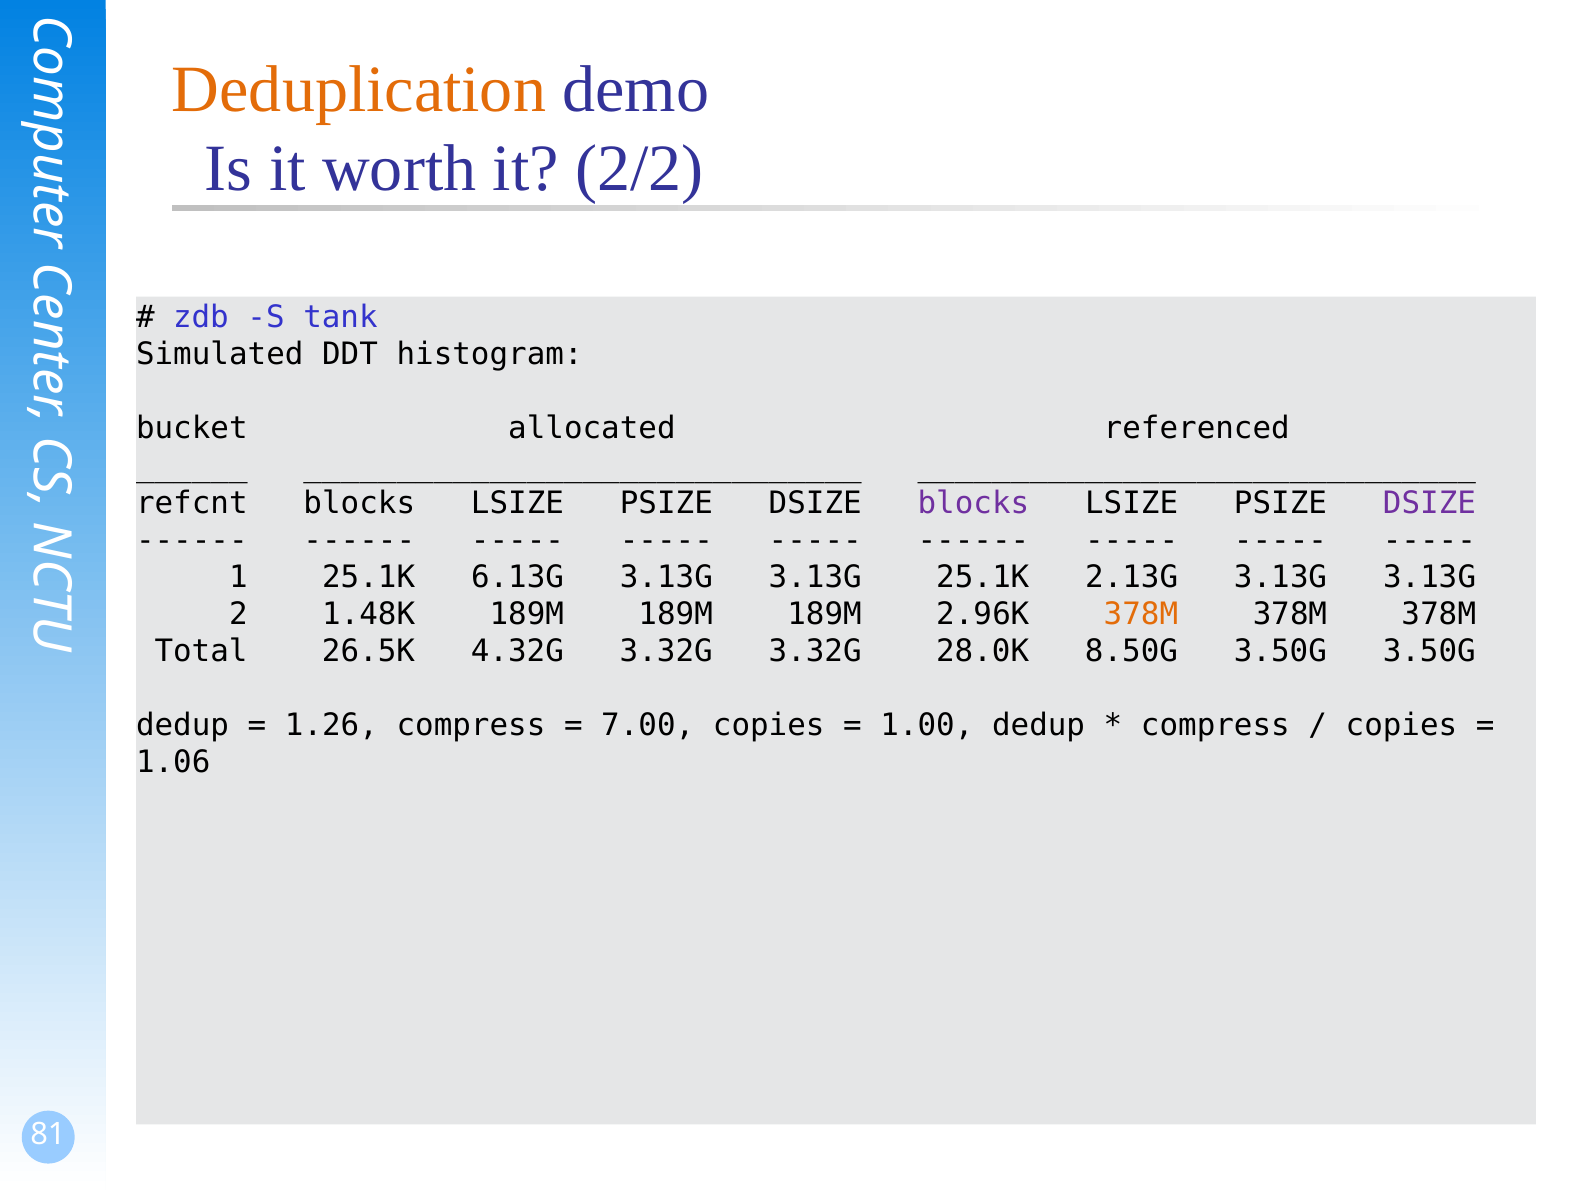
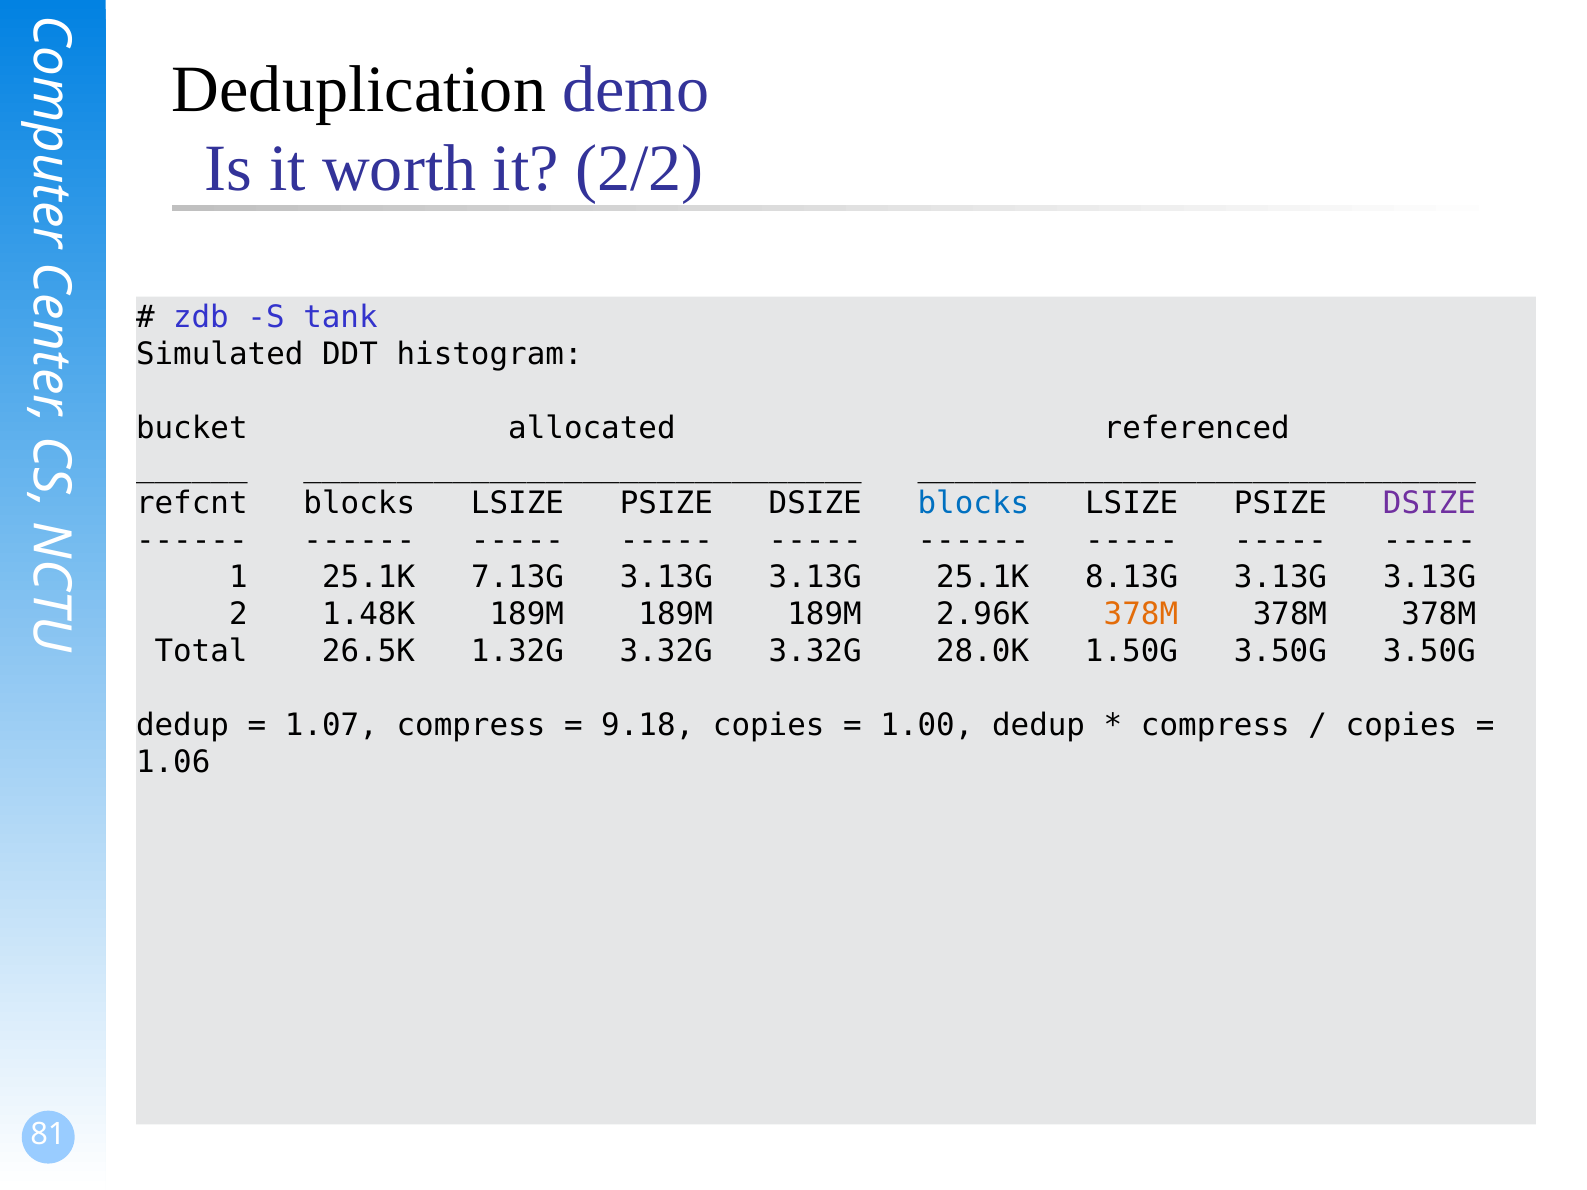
Deduplication colour: orange -> black
blocks at (973, 503) colour: purple -> blue
6.13G: 6.13G -> 7.13G
2.13G: 2.13G -> 8.13G
4.32G: 4.32G -> 1.32G
8.50G: 8.50G -> 1.50G
1.26: 1.26 -> 1.07
7.00: 7.00 -> 9.18
